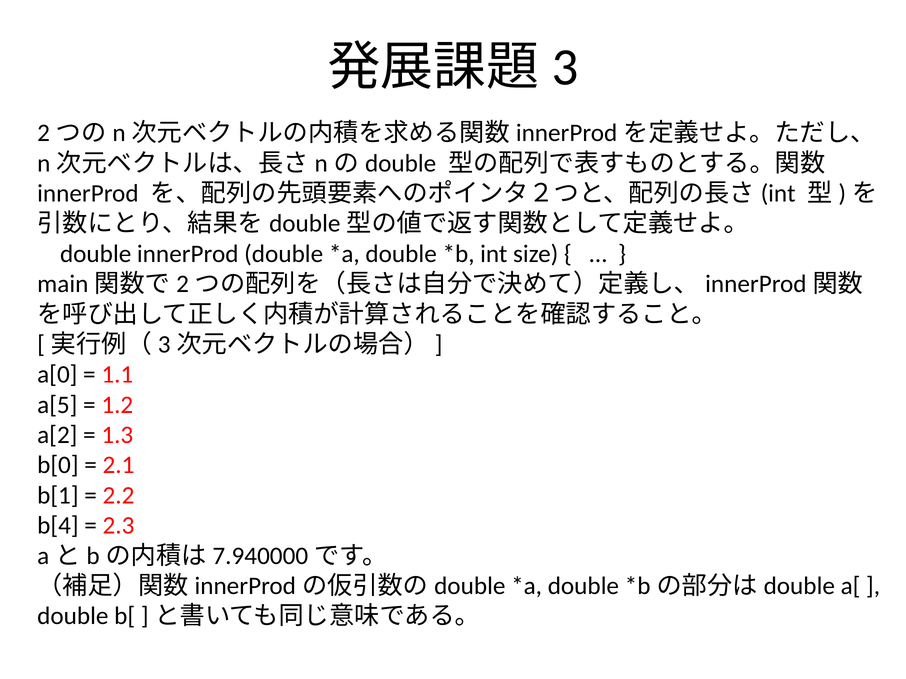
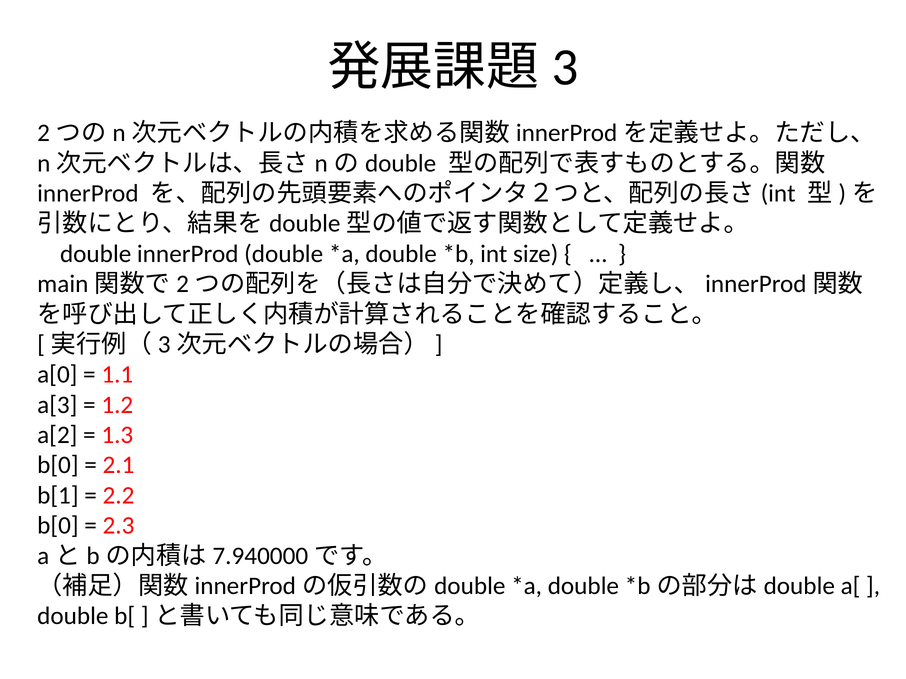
a[5: a[5 -> a[3
b[4 at (58, 526): b[4 -> b[0
